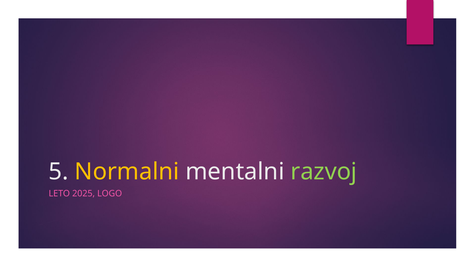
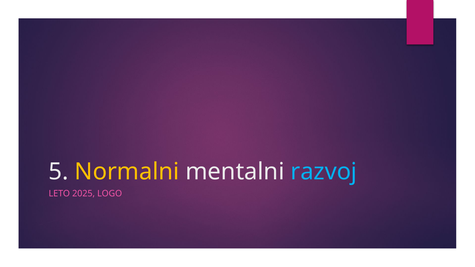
razvoj colour: light green -> light blue
